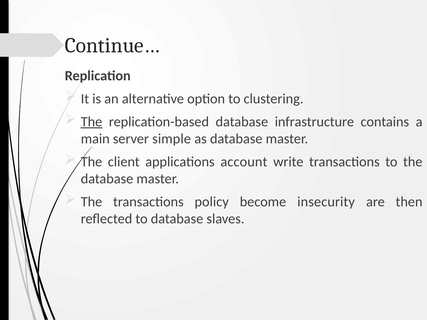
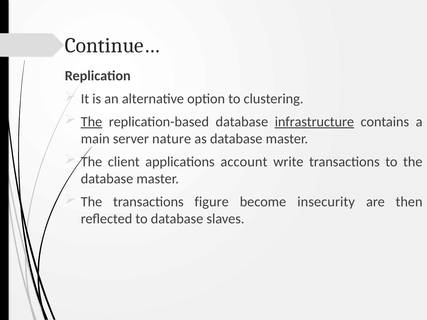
infrastructure underline: none -> present
simple: simple -> nature
policy: policy -> figure
